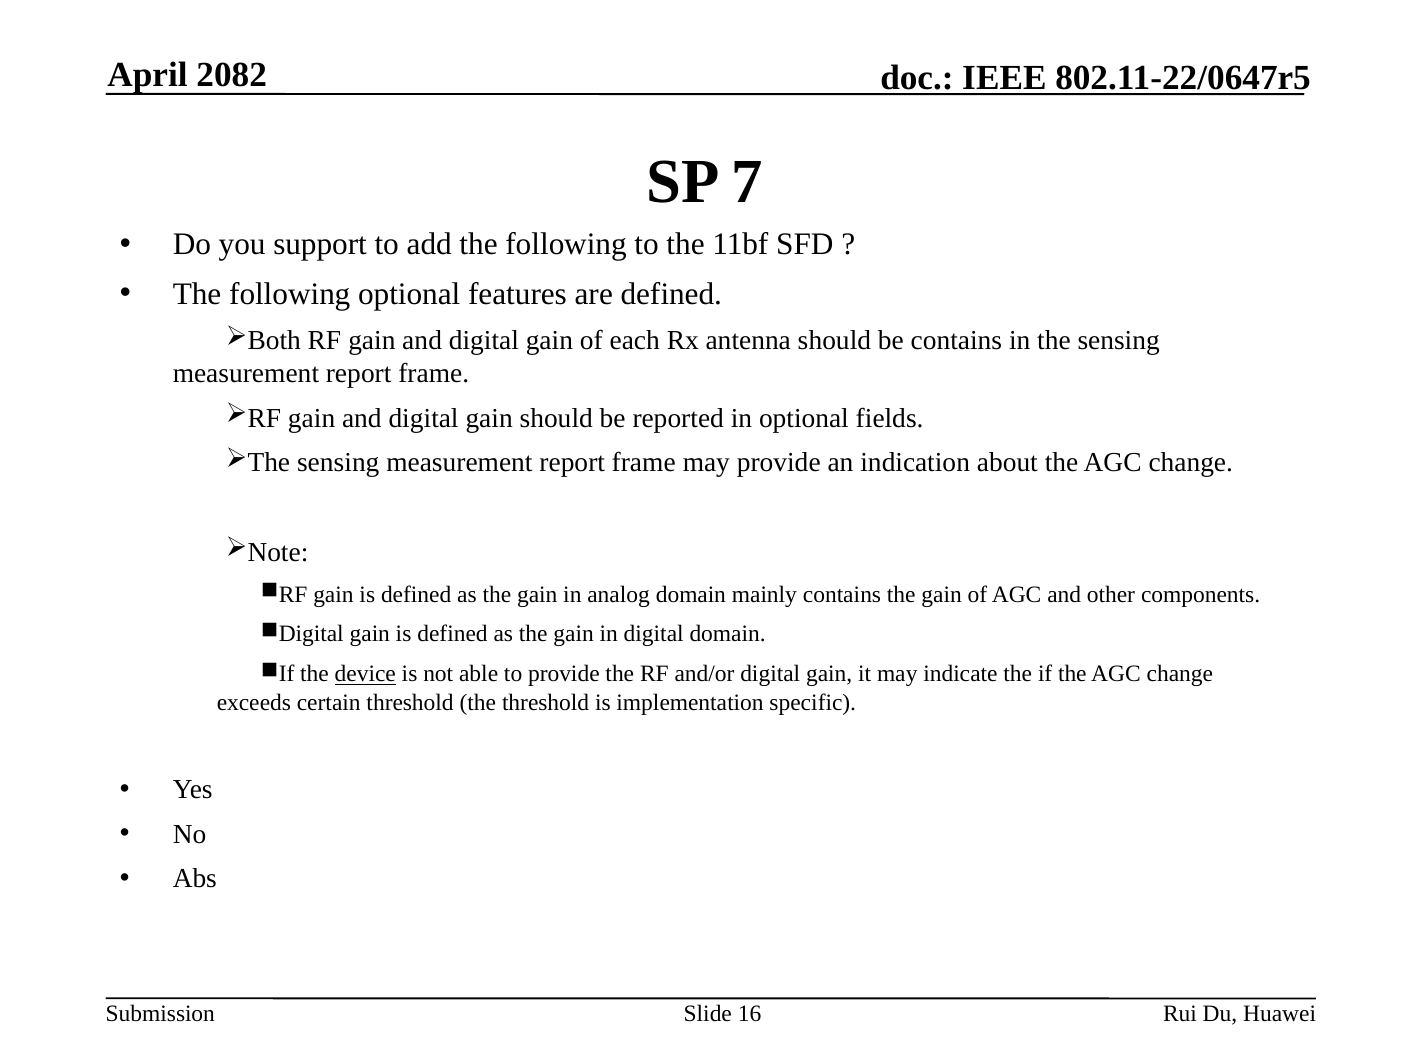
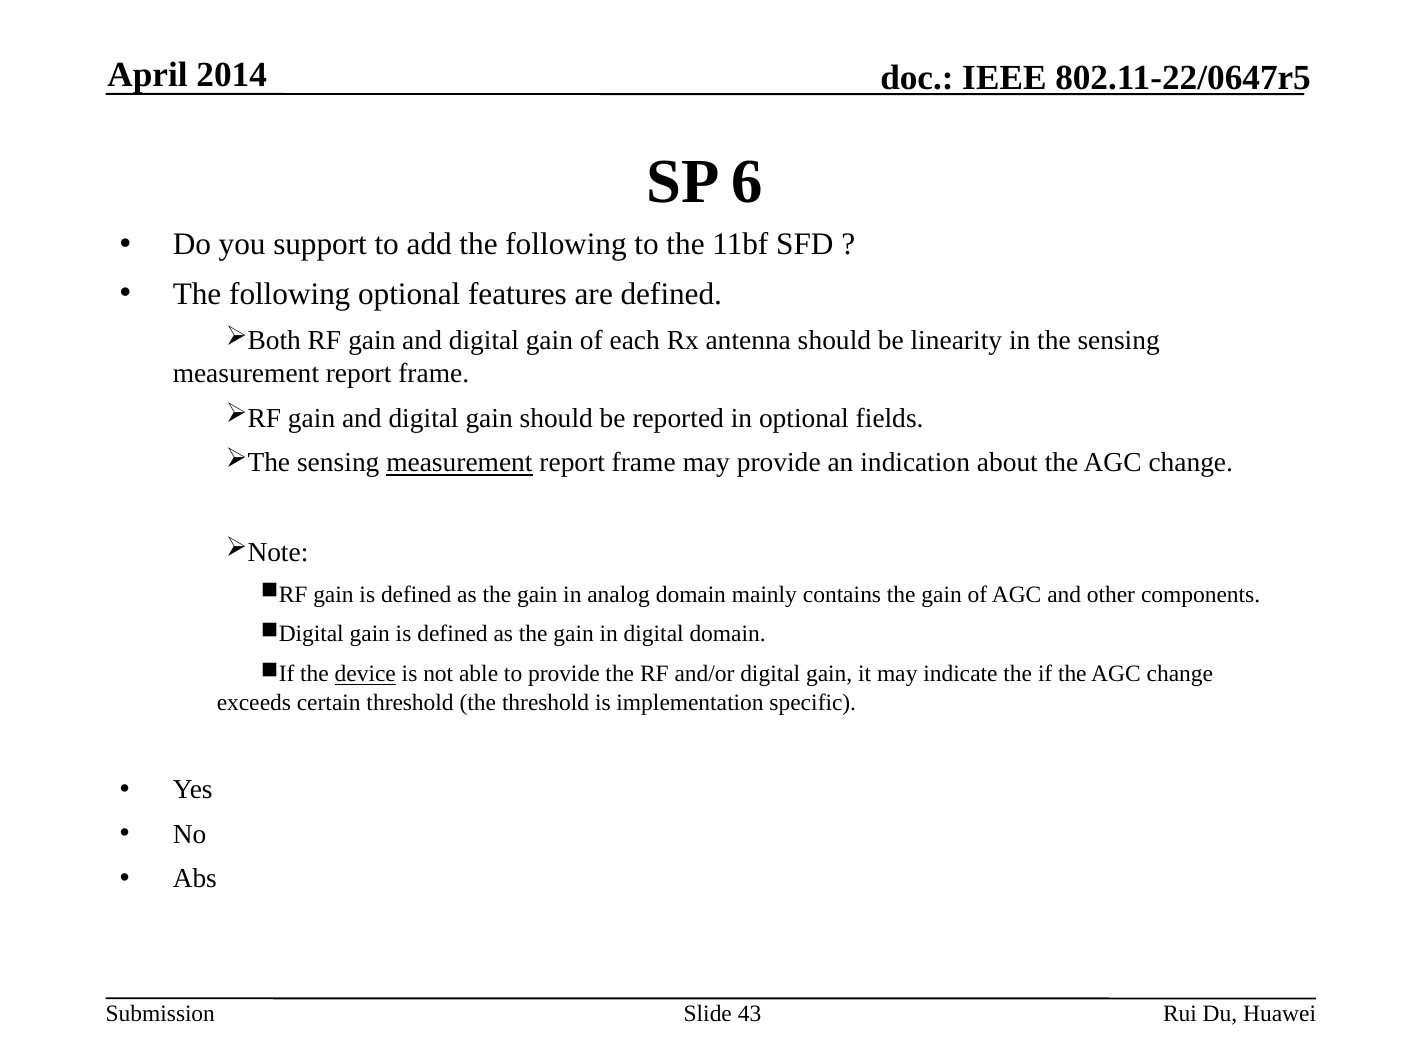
2082: 2082 -> 2014
7: 7 -> 6
be contains: contains -> linearity
measurement at (459, 463) underline: none -> present
16: 16 -> 43
